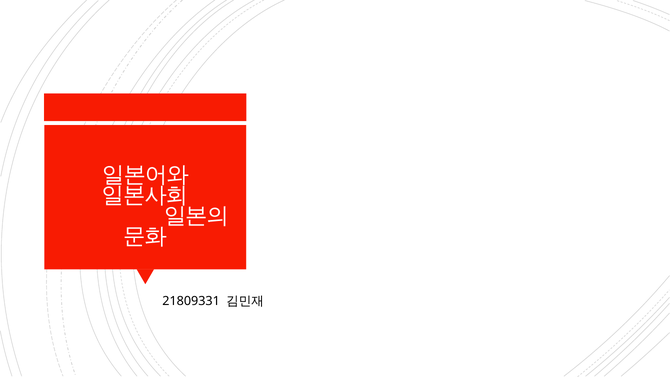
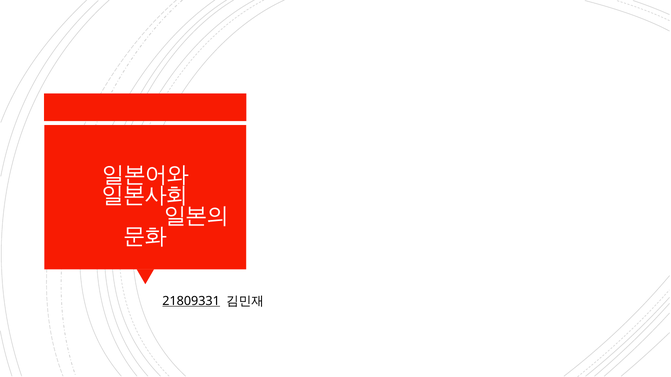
21809331 underline: none -> present
